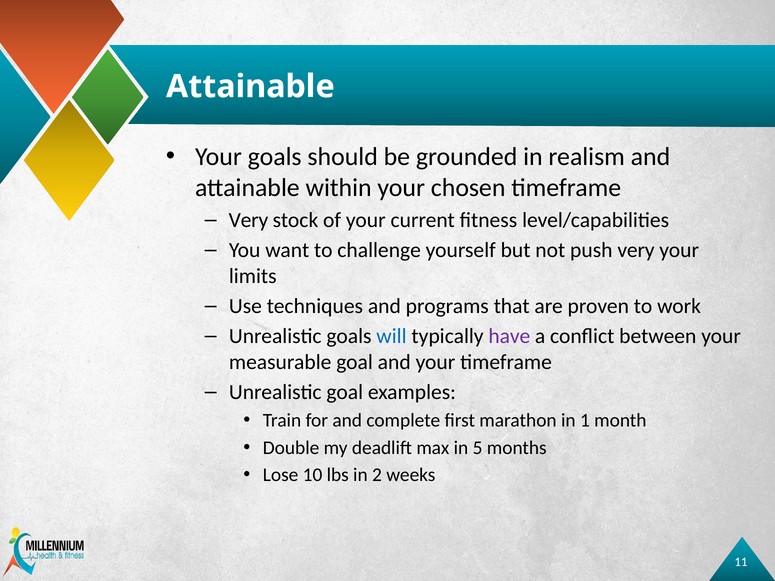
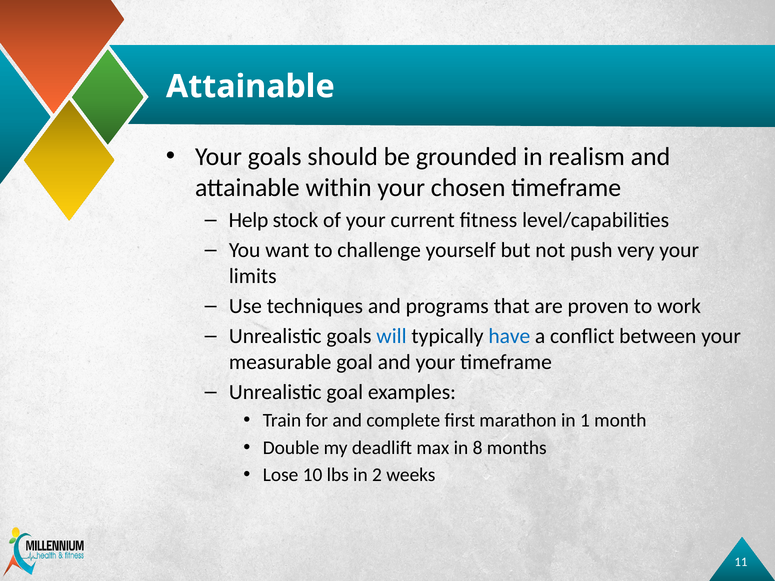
Very at (248, 220): Very -> Help
have colour: purple -> blue
5: 5 -> 8
